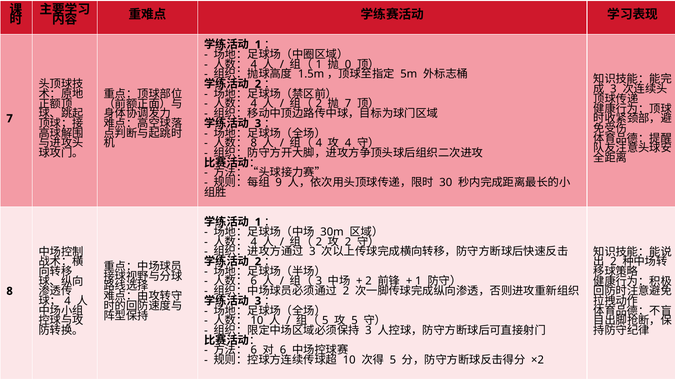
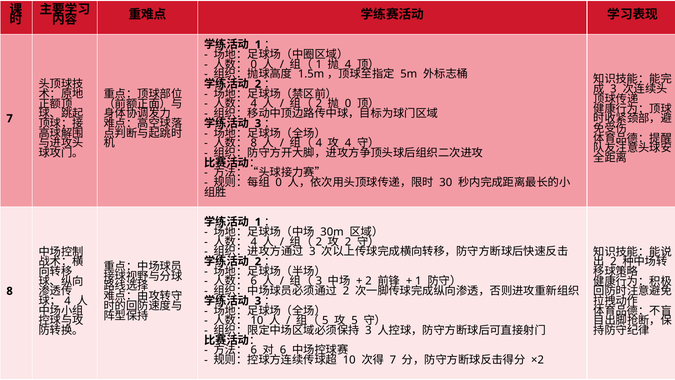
4 at (254, 64): 4 -> 0
0 at (348, 64): 0 -> 4
7 at (348, 104): 7 -> 0
9 at (279, 182): 9 -> 0
5 at (393, 360): 5 -> 7
